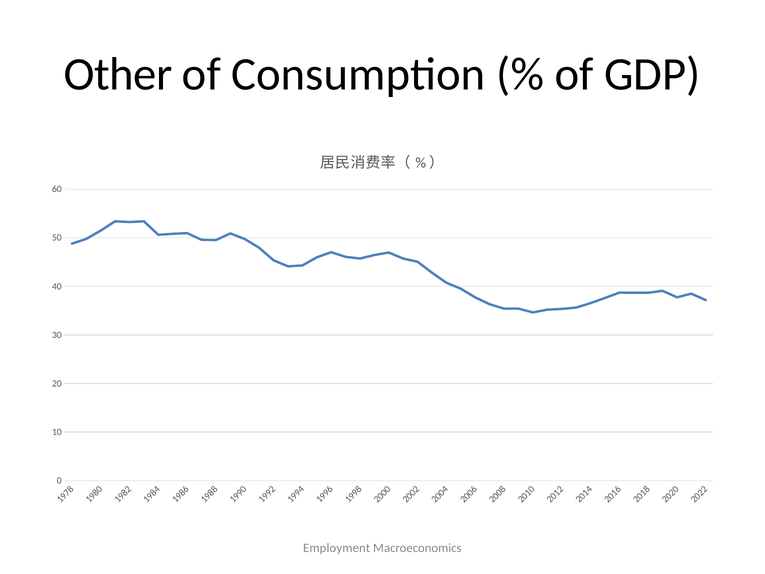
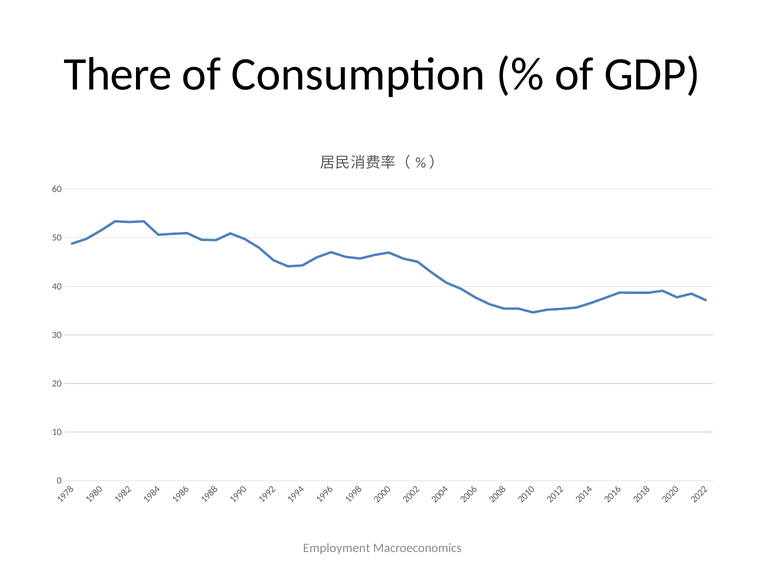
Other: Other -> There
